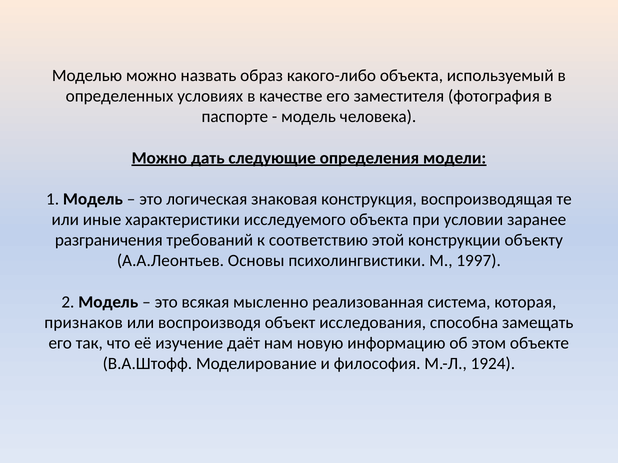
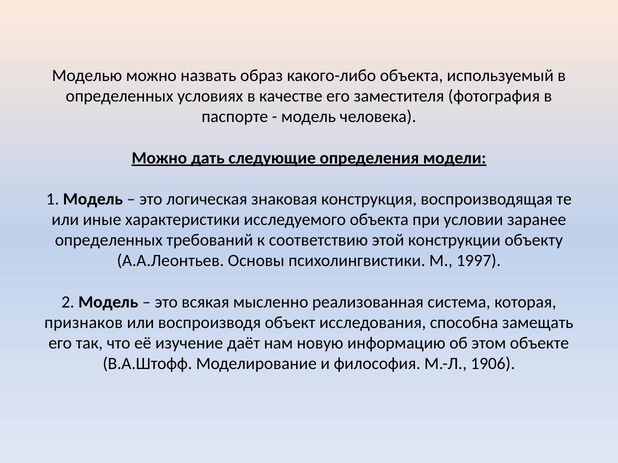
разграничения at (109, 240): разграничения -> определенных
1924: 1924 -> 1906
